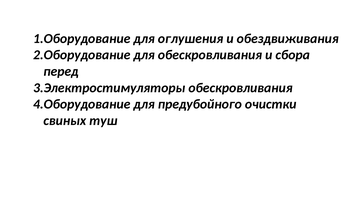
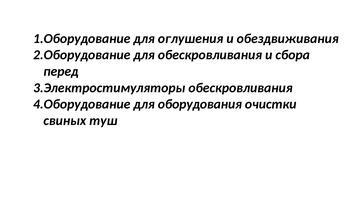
предубойного: предубойного -> оборудования
